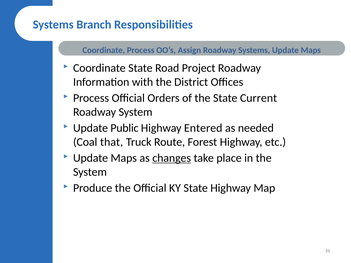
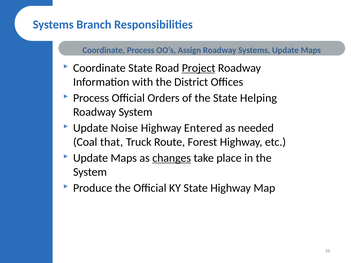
Project underline: none -> present
Current: Current -> Helping
Public: Public -> Noise
